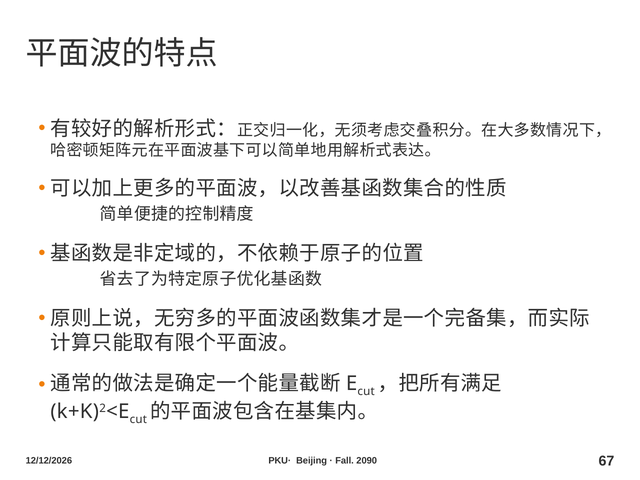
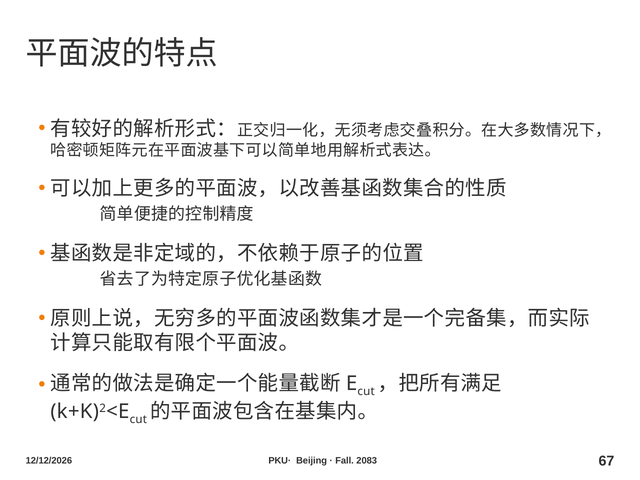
2090: 2090 -> 2083
